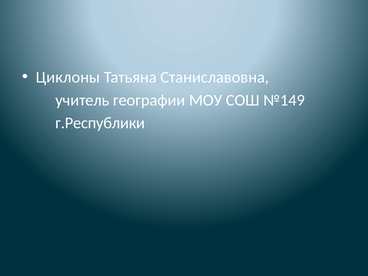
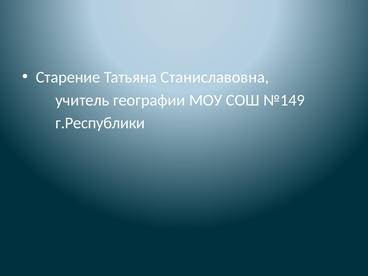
Циклоны: Циклоны -> Старение
